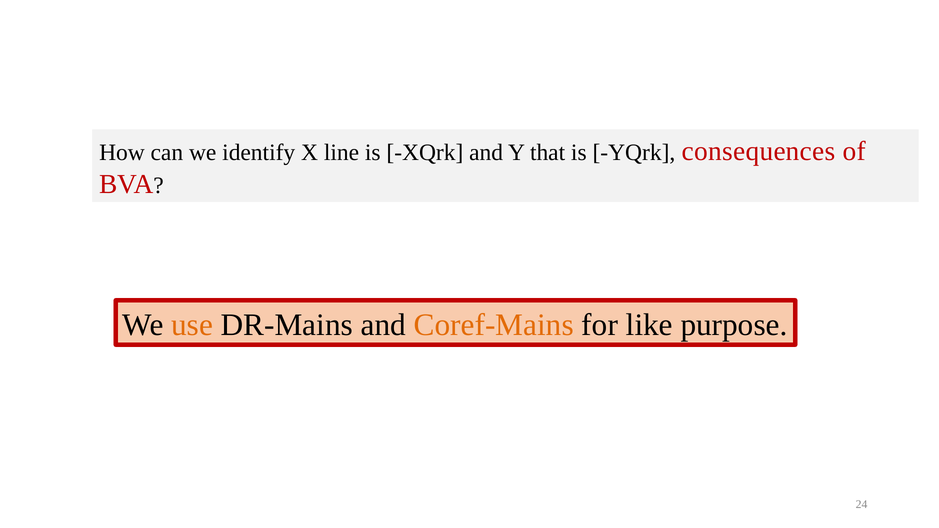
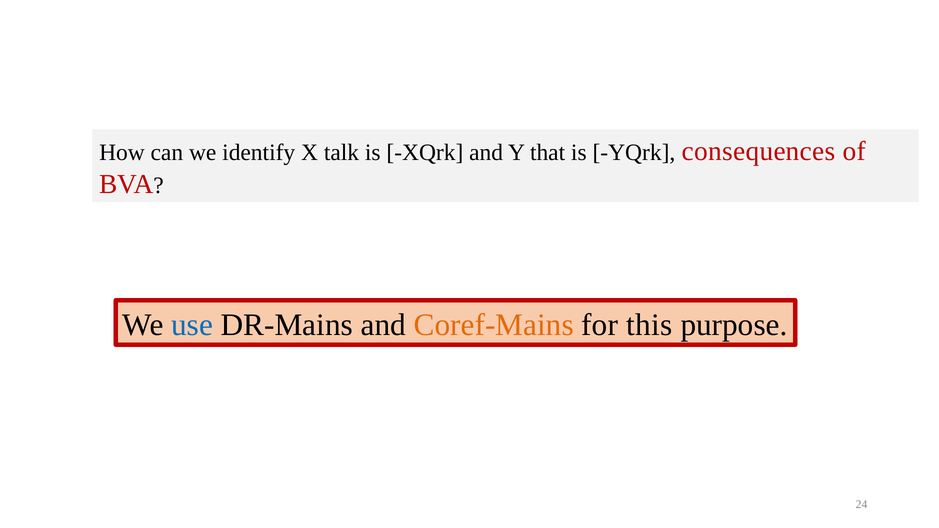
line: line -> talk
use colour: orange -> blue
like: like -> this
